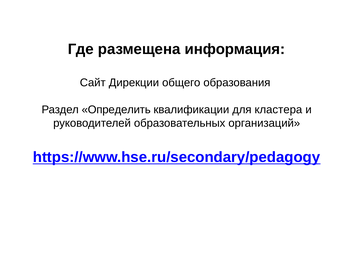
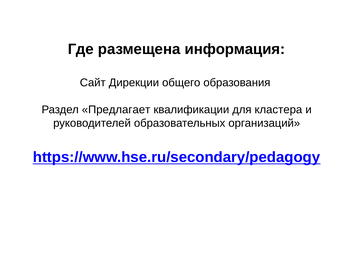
Определить: Определить -> Предлагает
